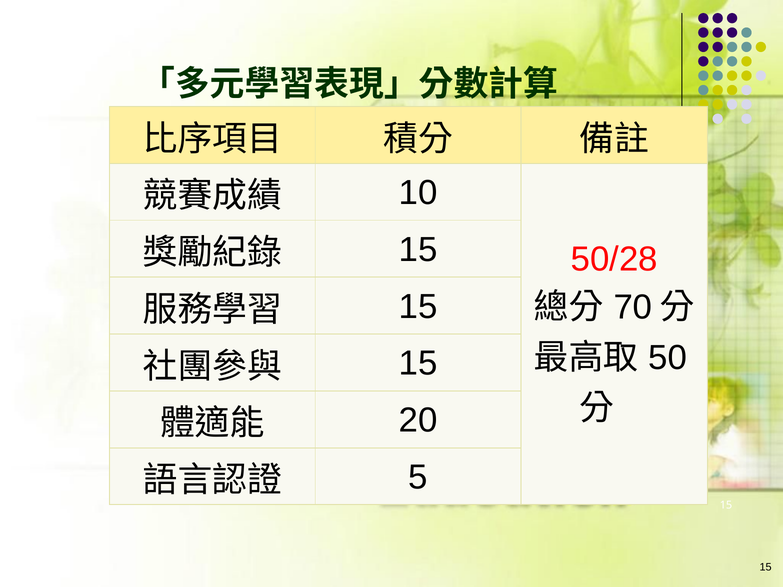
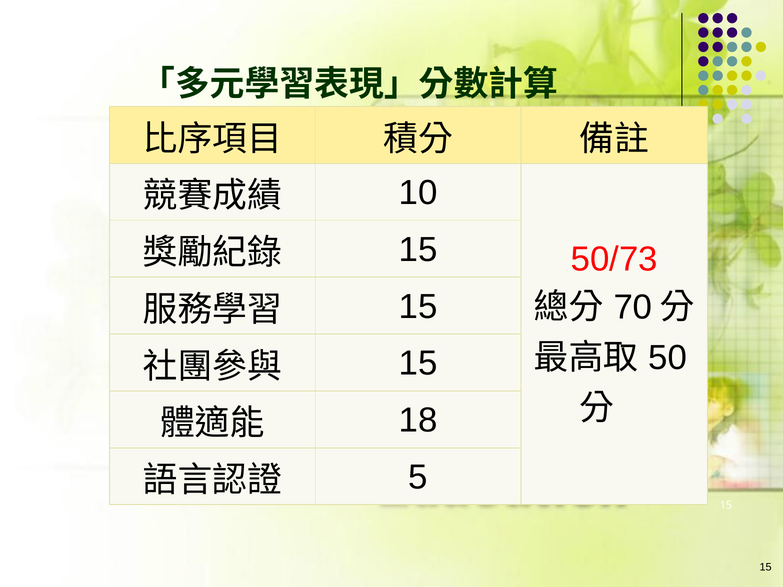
50/28: 50/28 -> 50/73
20: 20 -> 18
